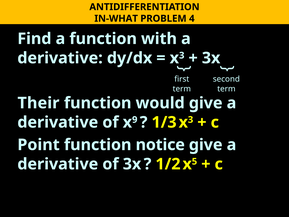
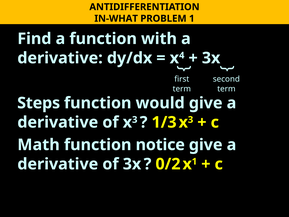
PROBLEM 4: 4 -> 1
3 at (182, 55): 3 -> 4
Their: Their -> Steps
9 at (135, 120): 9 -> 3
Point: Point -> Math
1/2: 1/2 -> 0/2
5 at (194, 161): 5 -> 1
